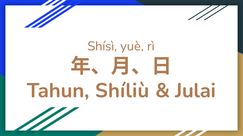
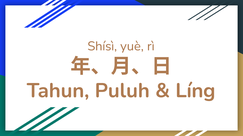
Shíliù: Shíliù -> Puluh
Julai: Julai -> Líng
